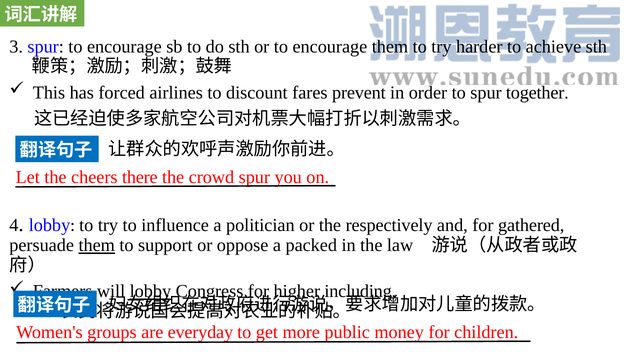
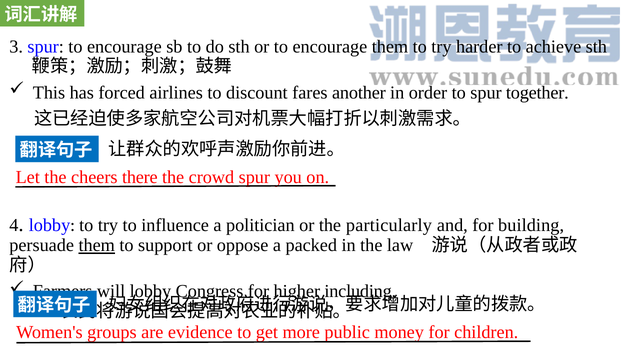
prevent: prevent -> another
respectively: respectively -> particularly
gathered: gathered -> building
lobby at (150, 291) underline: present -> none
everyday: everyday -> evidence
